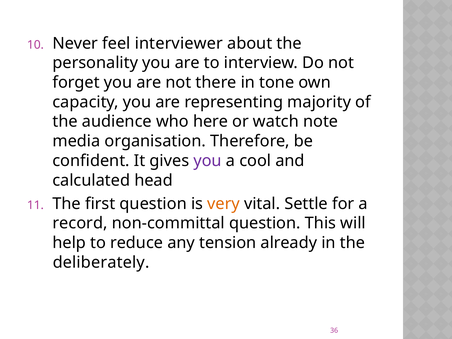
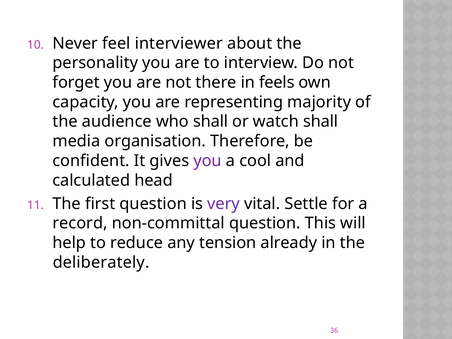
tone: tone -> feels
who here: here -> shall
watch note: note -> shall
very colour: orange -> purple
